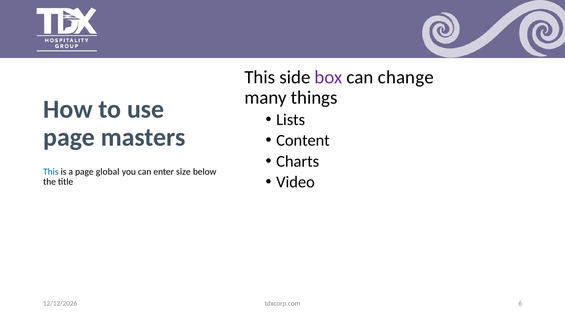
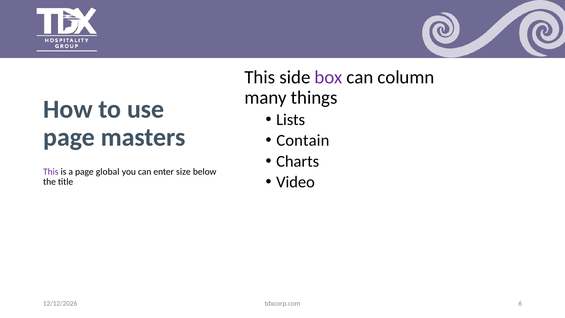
change: change -> column
Content: Content -> Contain
This at (51, 172) colour: blue -> purple
